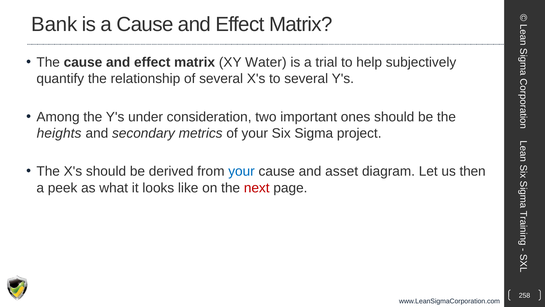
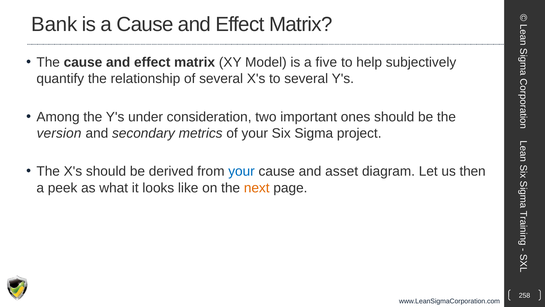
Water: Water -> Model
trial: trial -> five
heights: heights -> version
next colour: red -> orange
